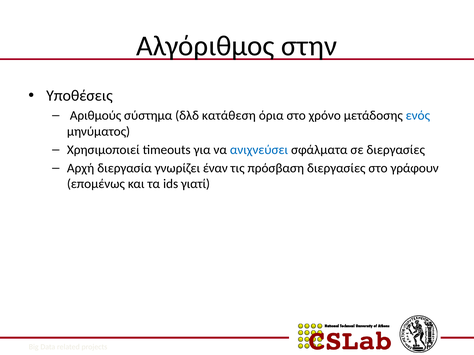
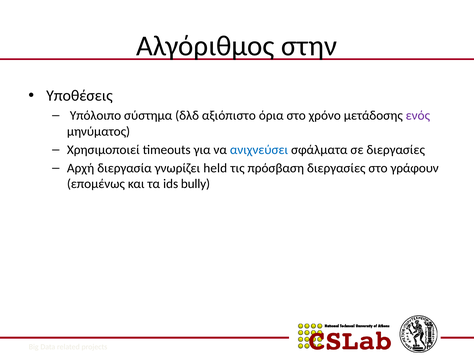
Αριθμούς: Αριθμούς -> Υπόλοιπο
κατάθεση: κατάθεση -> αξιόπιστο
ενός colour: blue -> purple
έναν: έναν -> held
γιατί: γιατί -> bully
